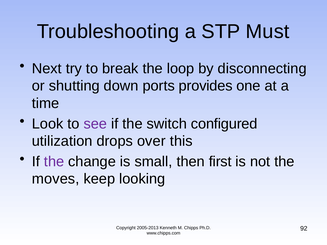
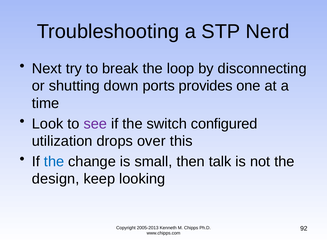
Must: Must -> Nerd
the at (54, 162) colour: purple -> blue
first: first -> talk
moves: moves -> design
